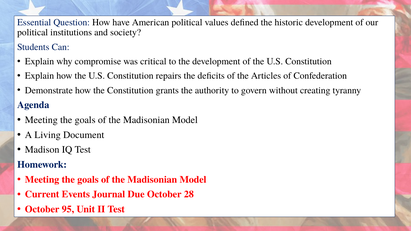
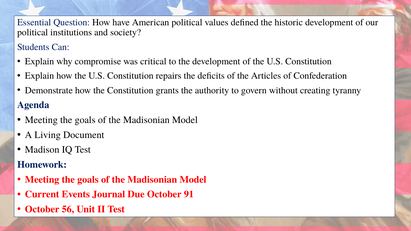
28: 28 -> 91
95: 95 -> 56
